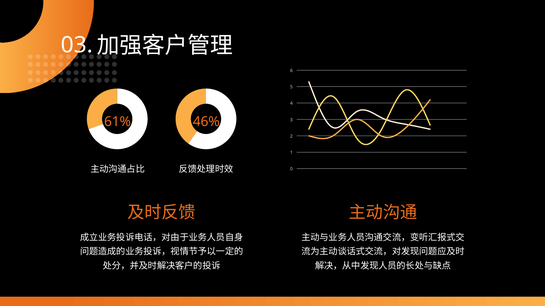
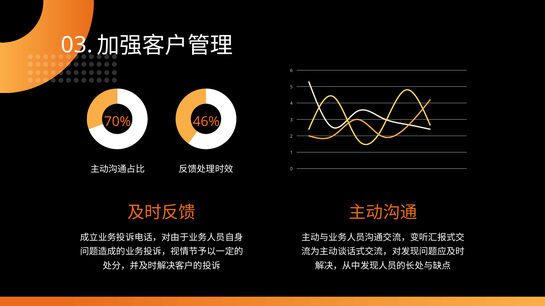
61%: 61% -> 70%
